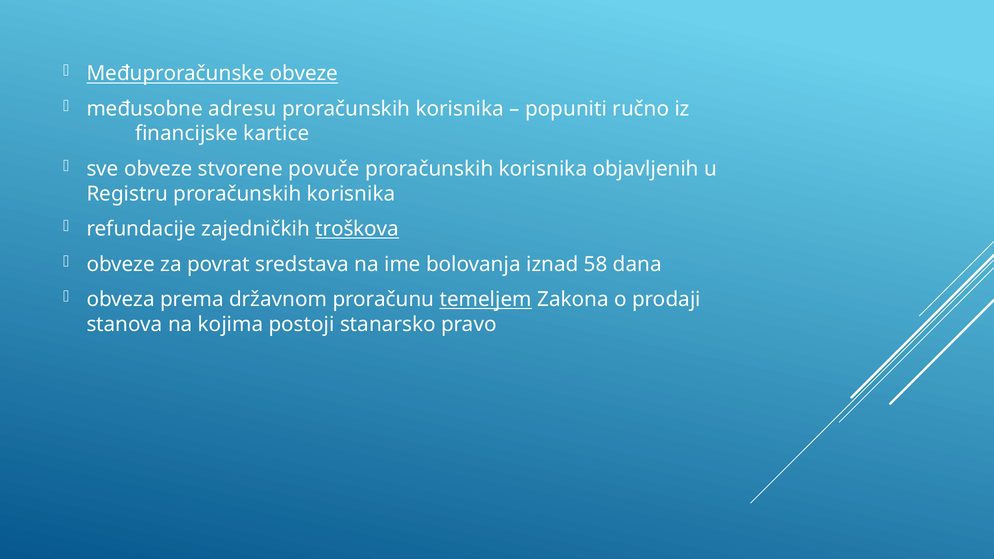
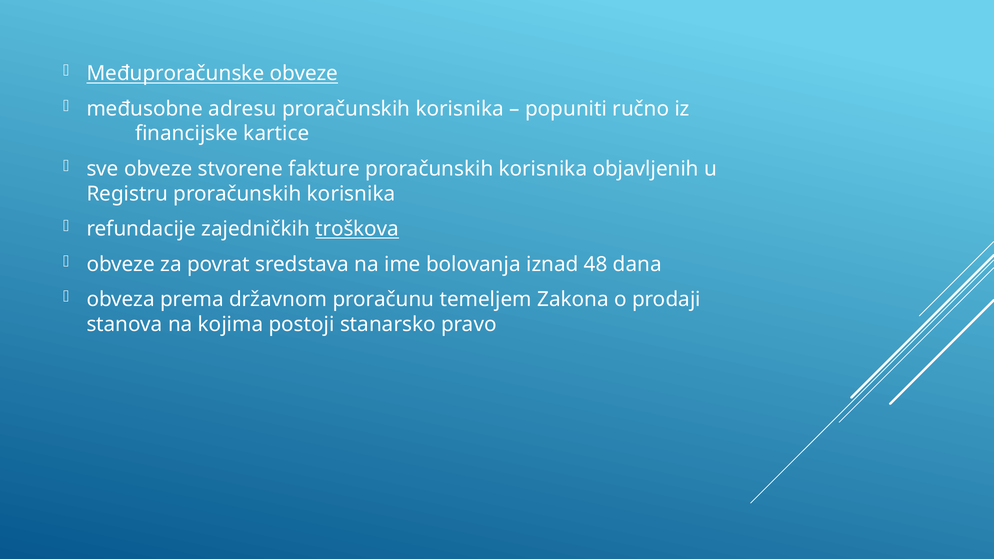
povuče: povuče -> fakture
58: 58 -> 48
temeljem underline: present -> none
